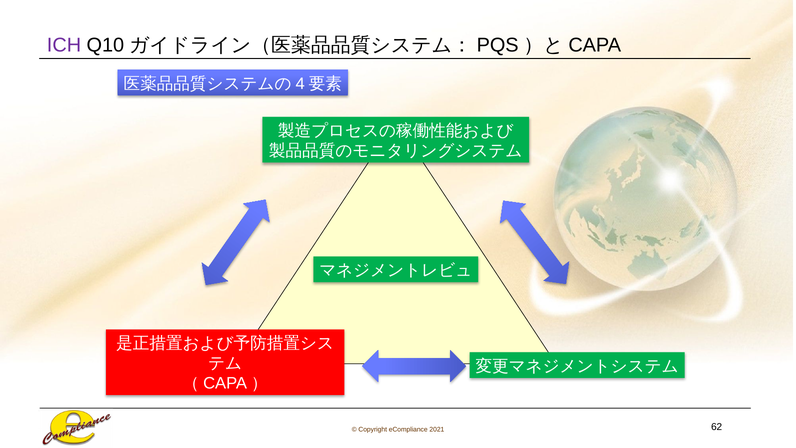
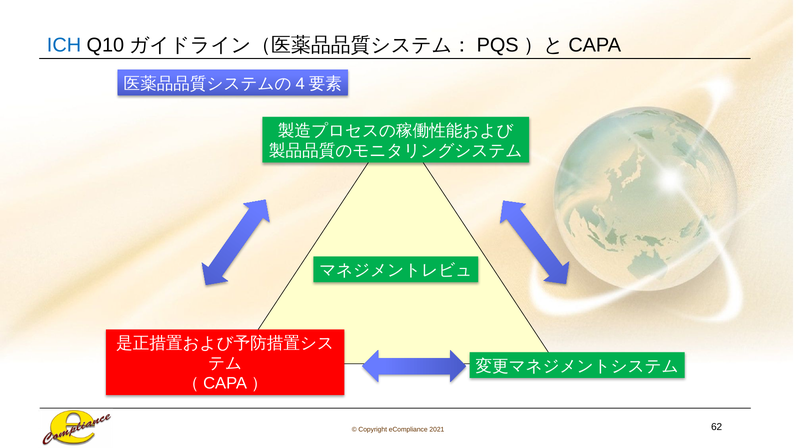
ICH colour: purple -> blue
